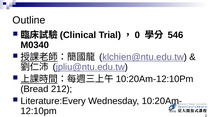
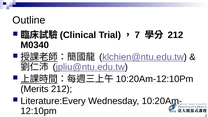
0: 0 -> 7
546 at (176, 35): 546 -> 212
Bread: Bread -> Merits
